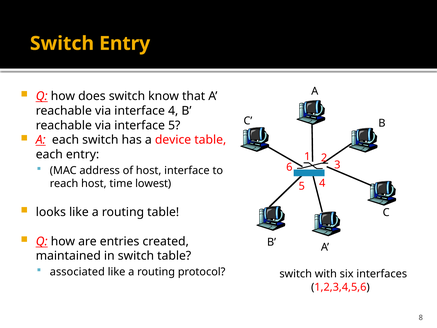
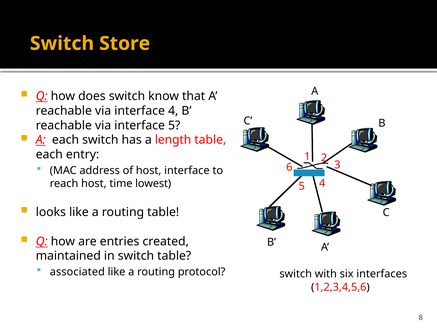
Switch Entry: Entry -> Store
device: device -> length
